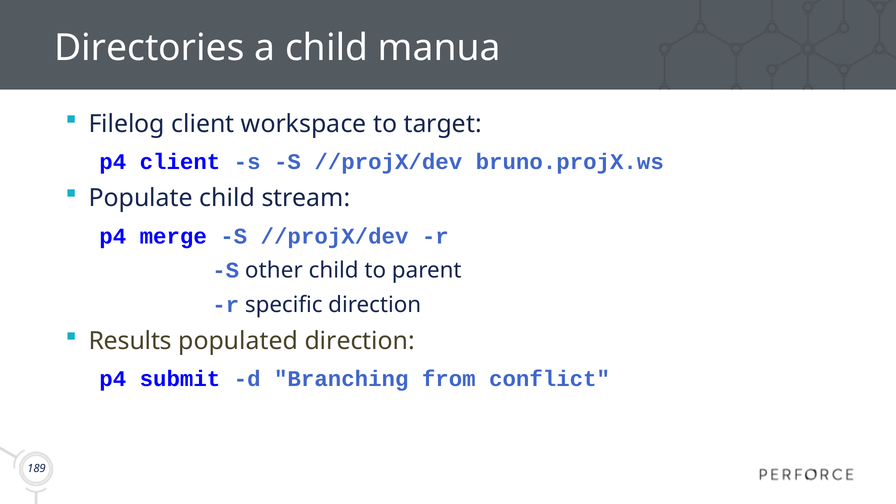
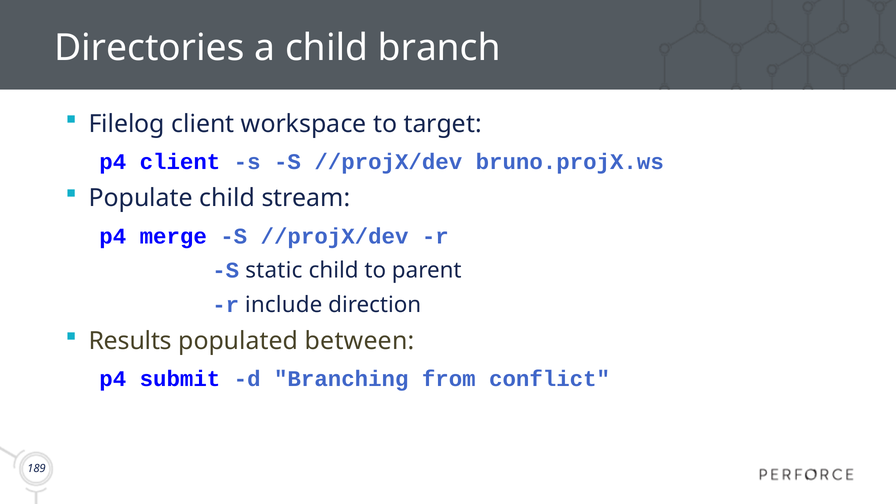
manua: manua -> branch
other: other -> static
specific: specific -> include
populated direction: direction -> between
